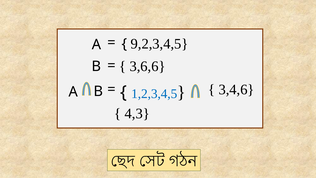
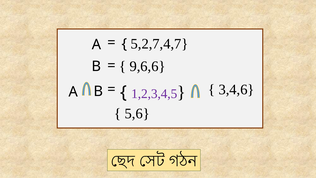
9,2,3,4,5: 9,2,3,4,5 -> 5,2,7,4,7
3,6,6: 3,6,6 -> 9,6,6
1,2,3,4,5 colour: blue -> purple
4,3: 4,3 -> 5,6
